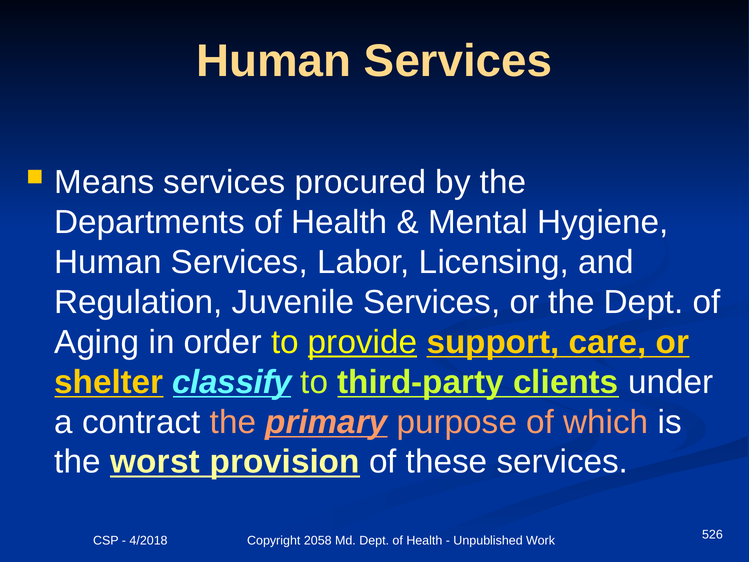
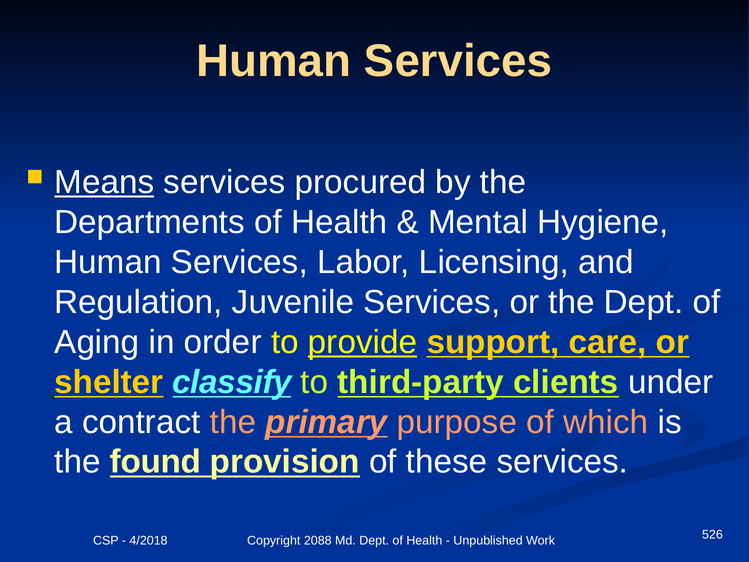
Means underline: none -> present
worst: worst -> found
2058: 2058 -> 2088
